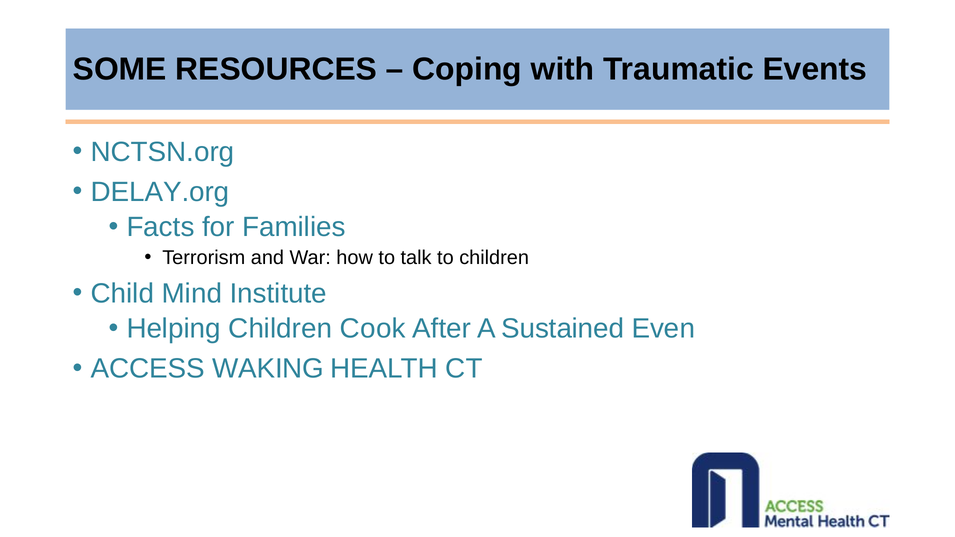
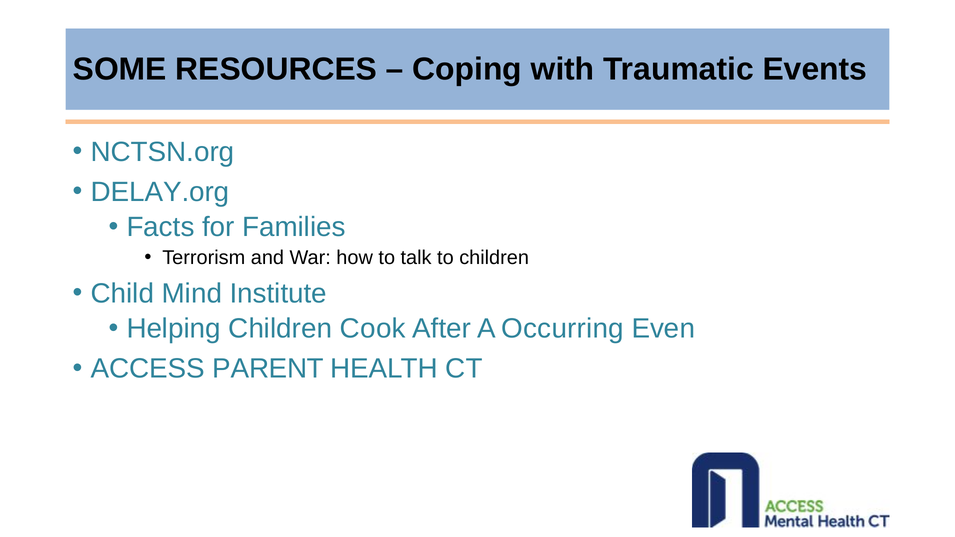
Sustained: Sustained -> Occurring
WAKING: WAKING -> PARENT
